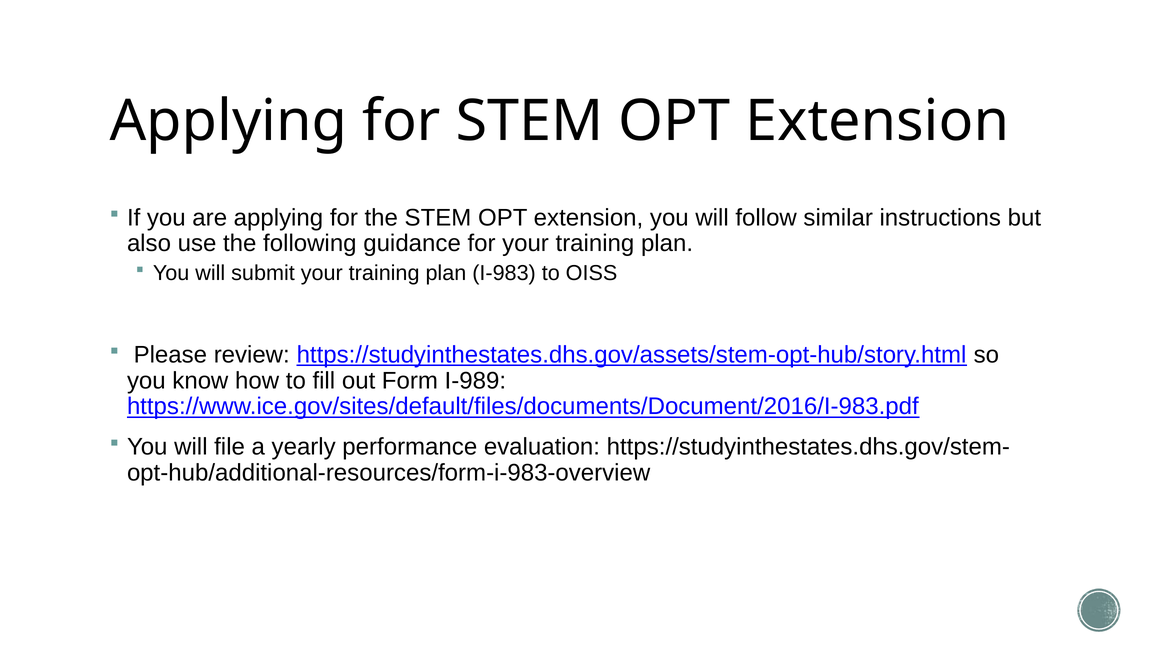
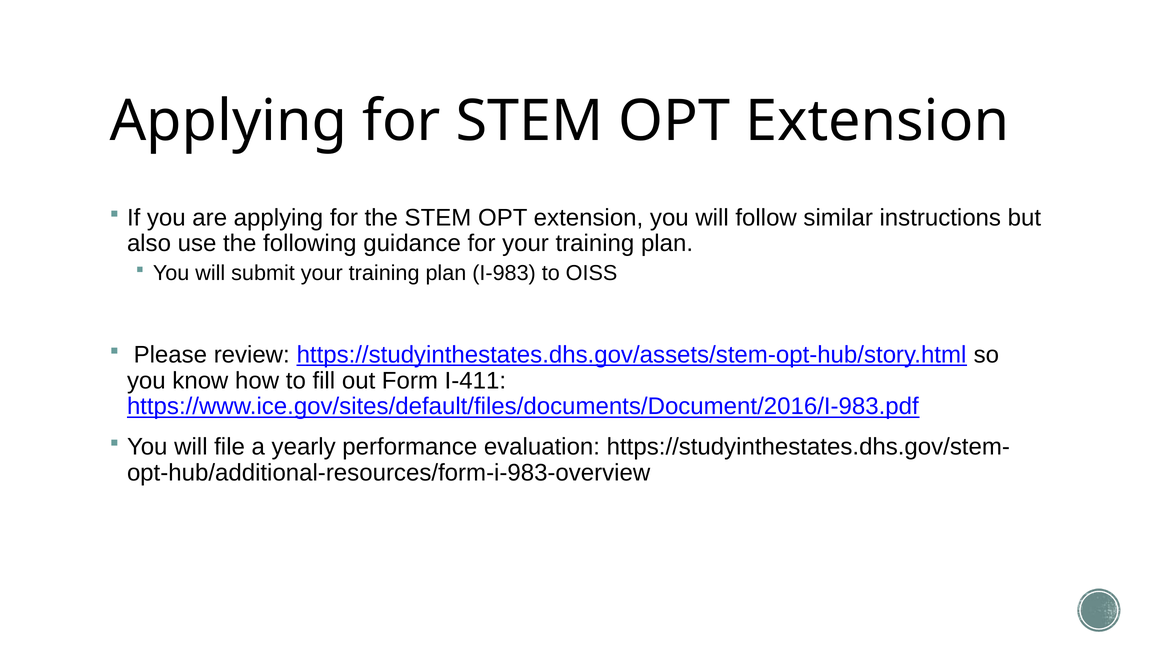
I-989: I-989 -> I-411
